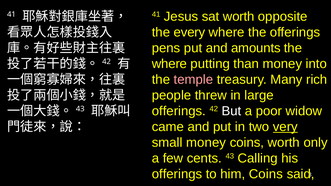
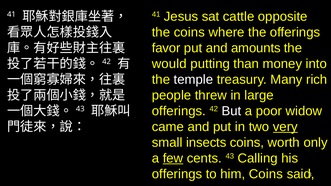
sat worth: worth -> cattle
the every: every -> coins
pens: pens -> favor
where at (169, 64): where -> would
temple colour: pink -> white
small money: money -> insects
few underline: none -> present
